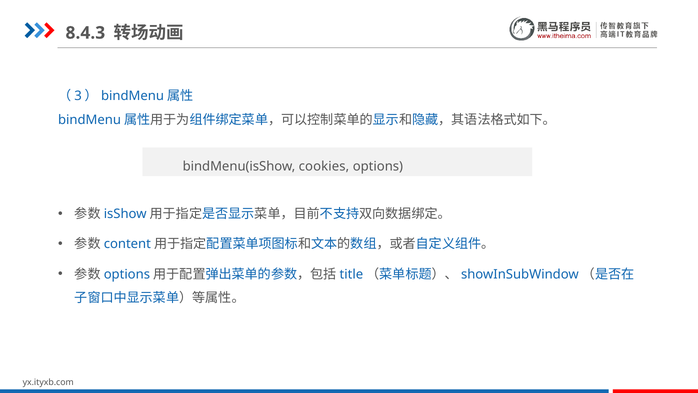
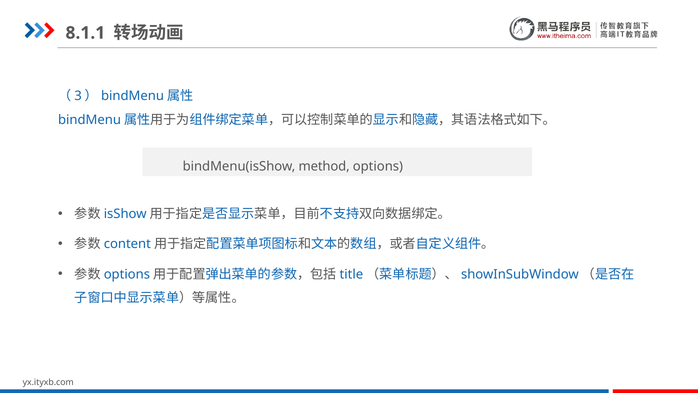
8.4.3: 8.4.3 -> 8.1.1
cookies: cookies -> method
